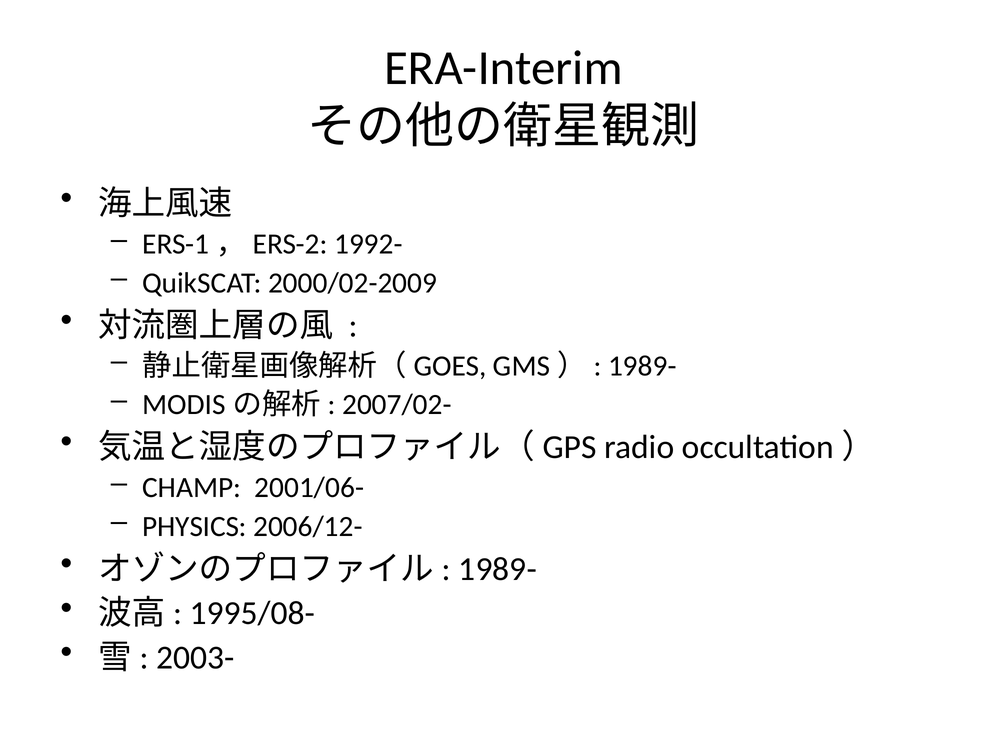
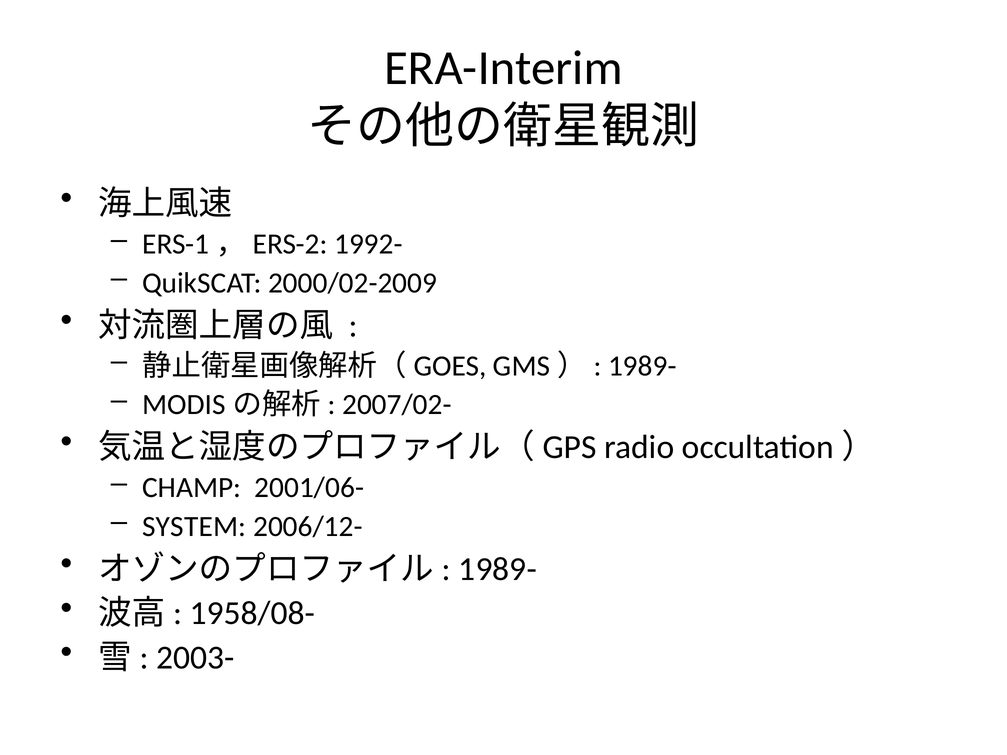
PHYSICS: PHYSICS -> SYSTEM
1995/08-: 1995/08- -> 1958/08-
